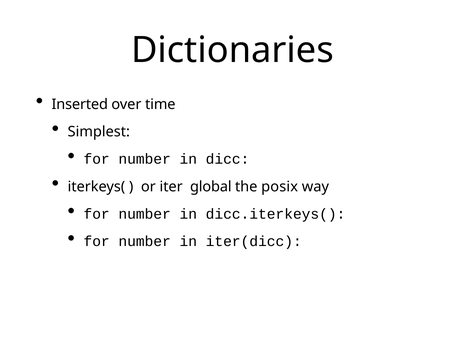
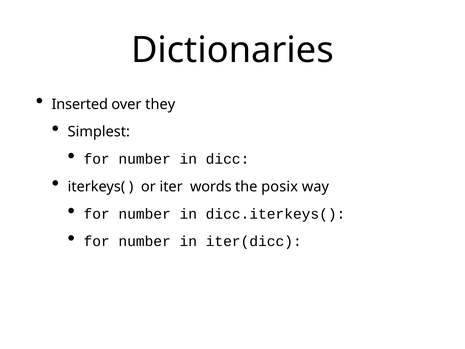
time: time -> they
global: global -> words
